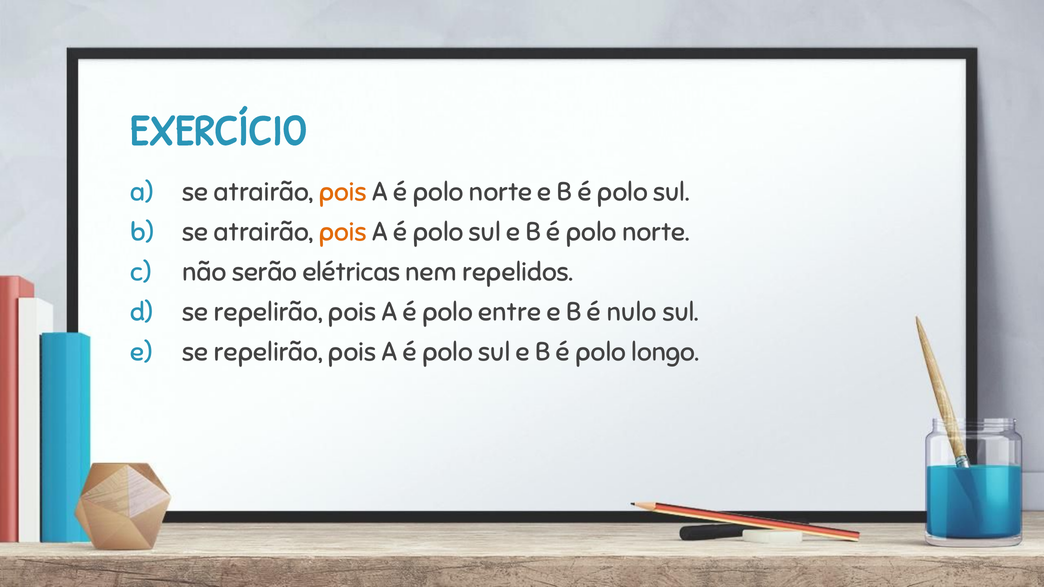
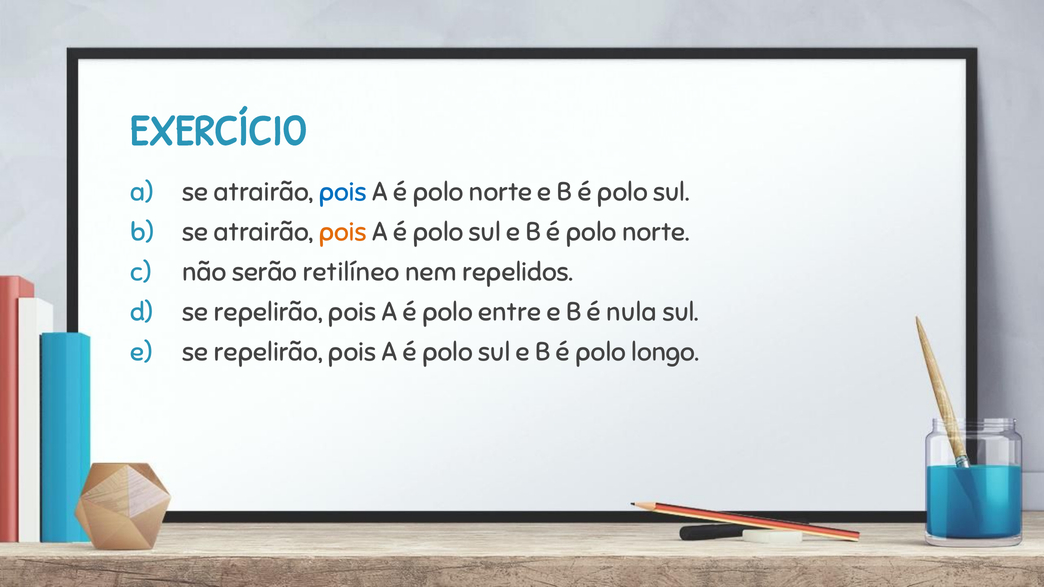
pois at (343, 192) colour: orange -> blue
elétricas: elétricas -> retilíneo
nulo: nulo -> nula
